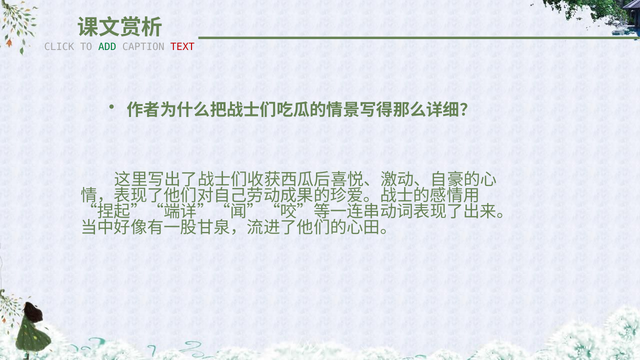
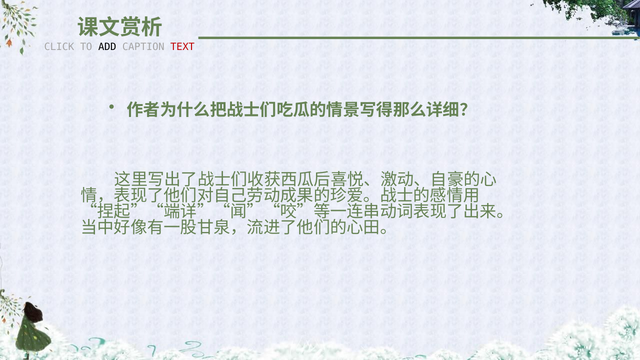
ADD colour: green -> black
